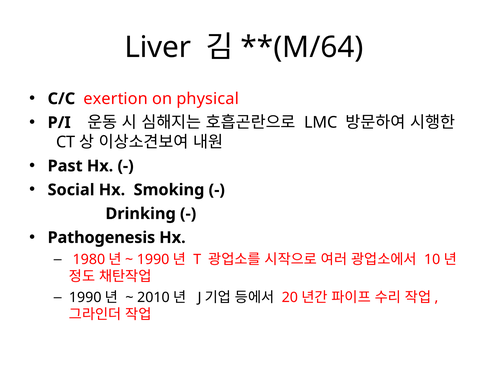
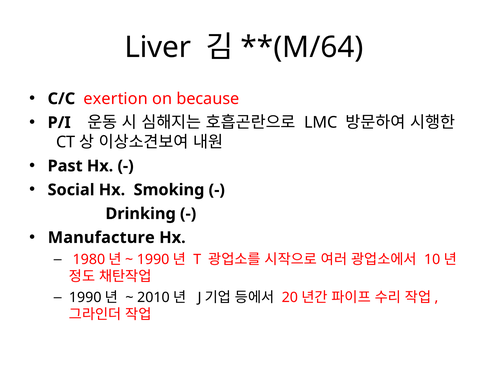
physical: physical -> because
Pathogenesis: Pathogenesis -> Manufacture
